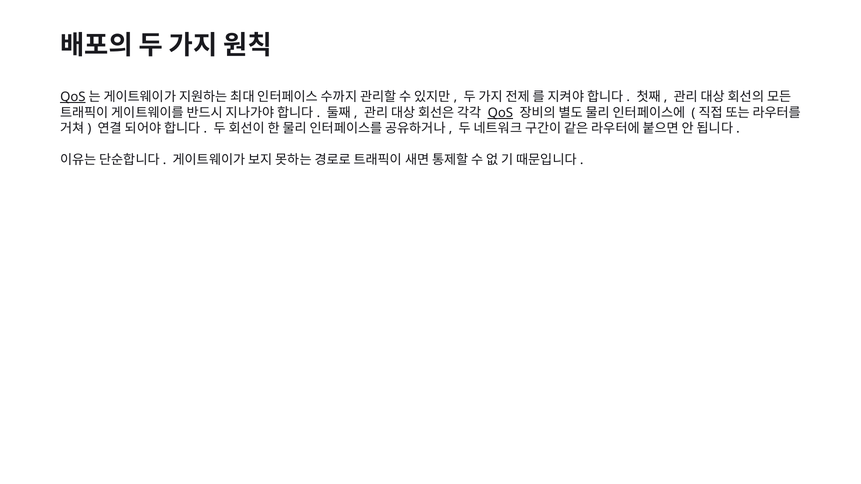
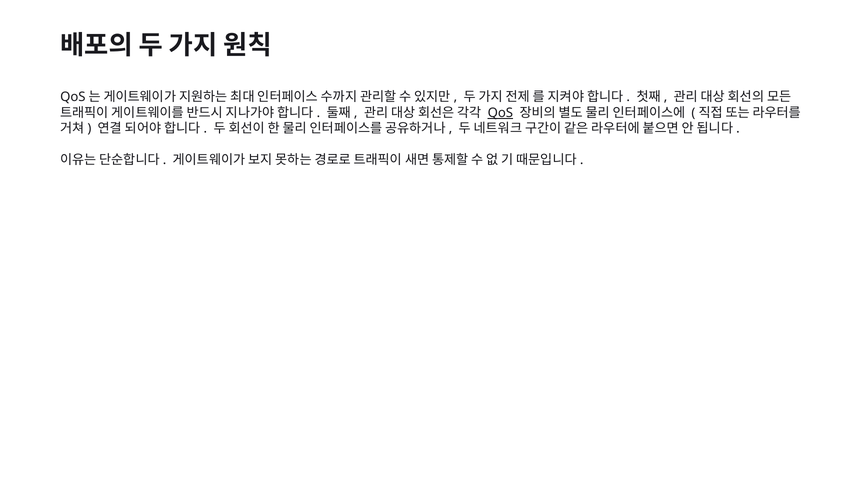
QoS at (73, 97) underline: present -> none
